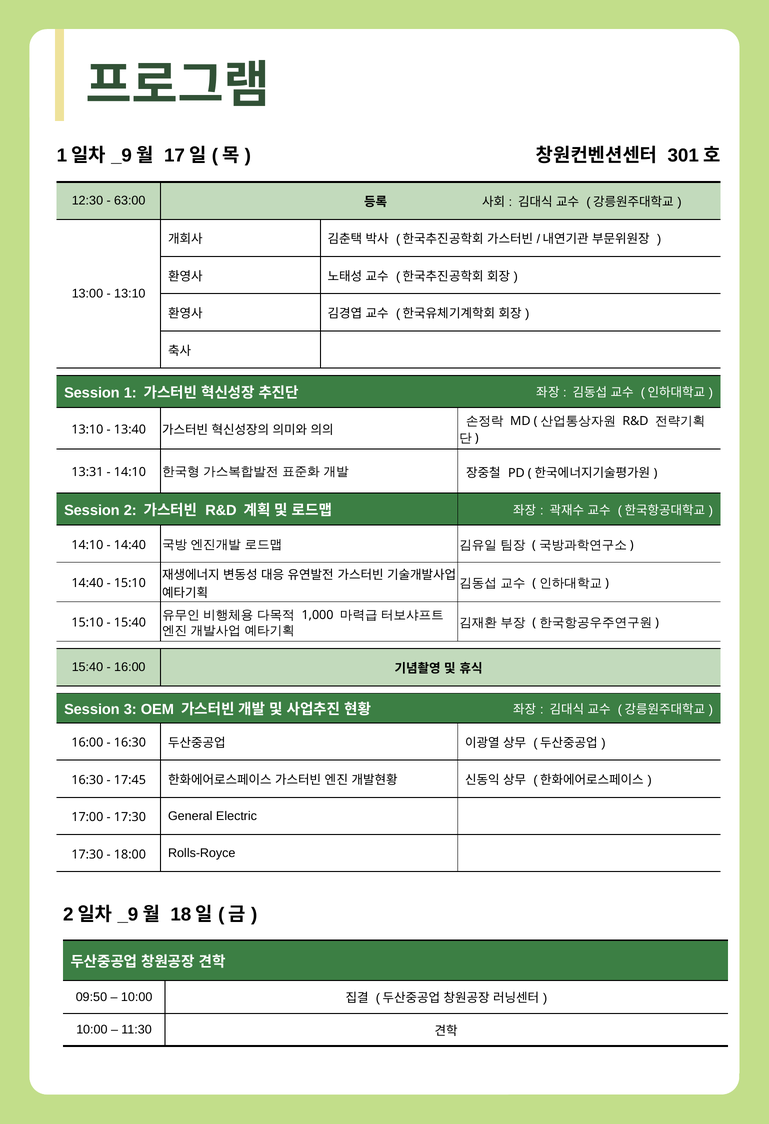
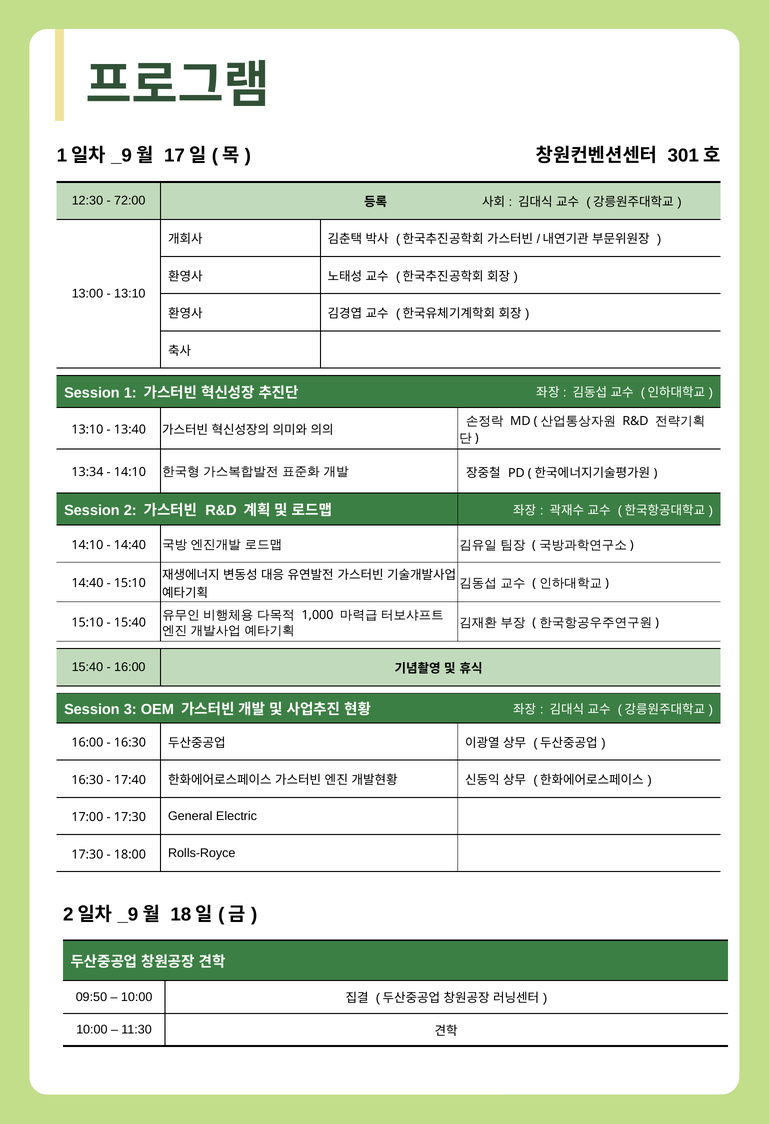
63:00: 63:00 -> 72:00
13:31: 13:31 -> 13:34
17:45: 17:45 -> 17:40
